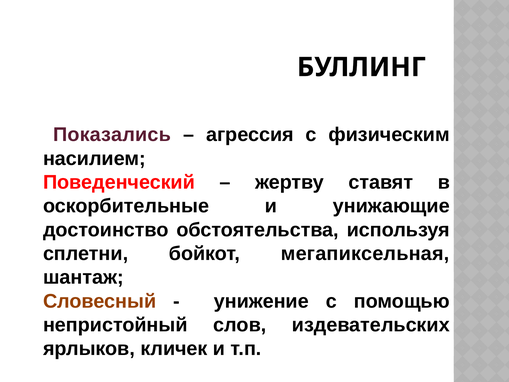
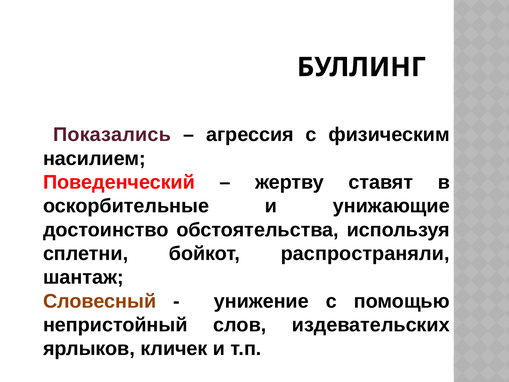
мегапиксельная: мегапиксельная -> распространяли
